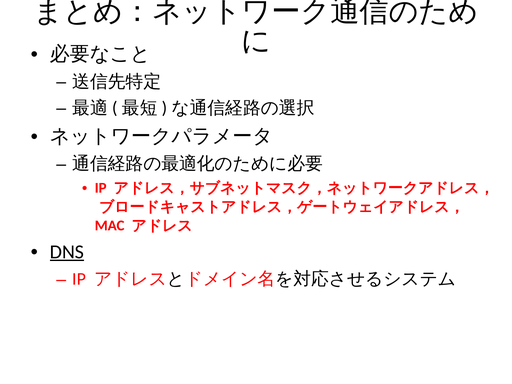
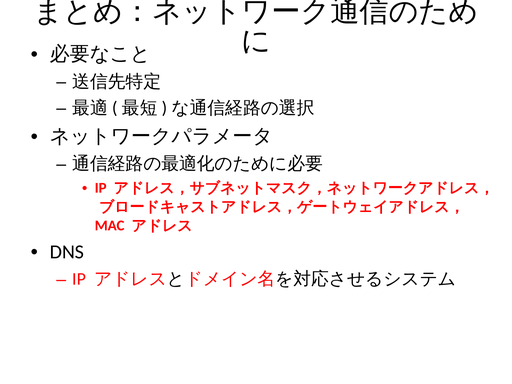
DNS underline: present -> none
